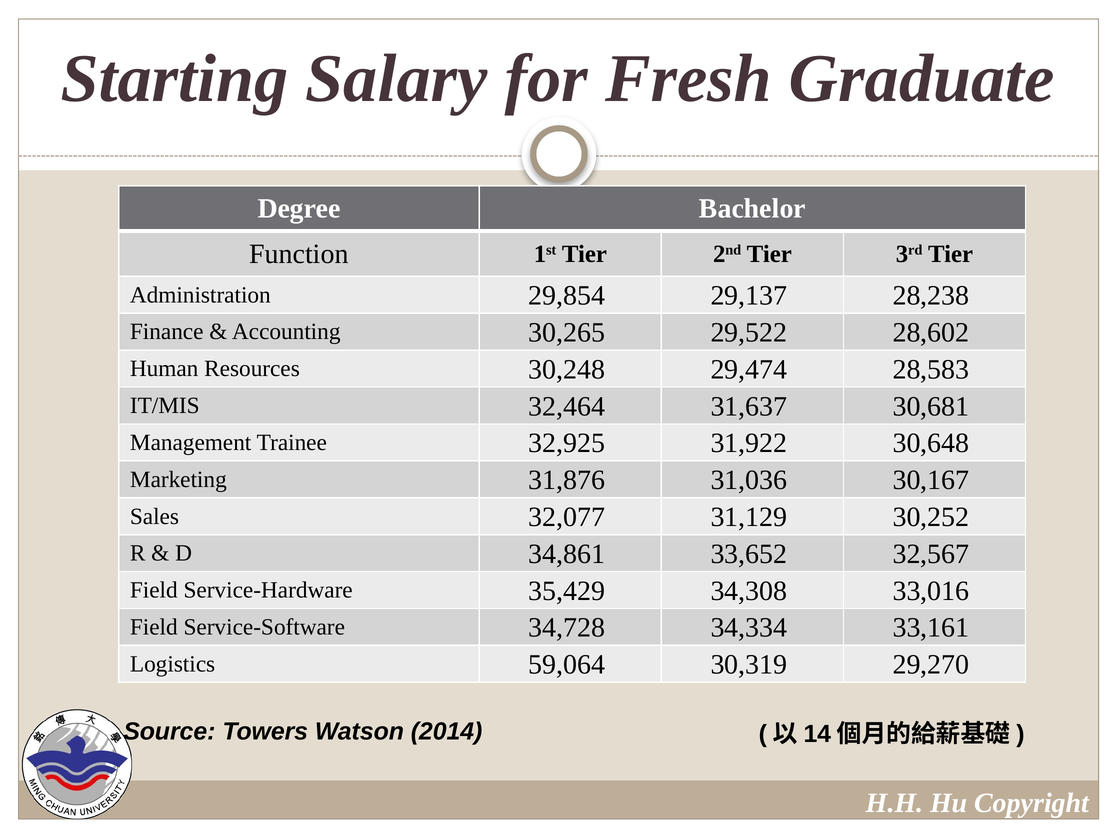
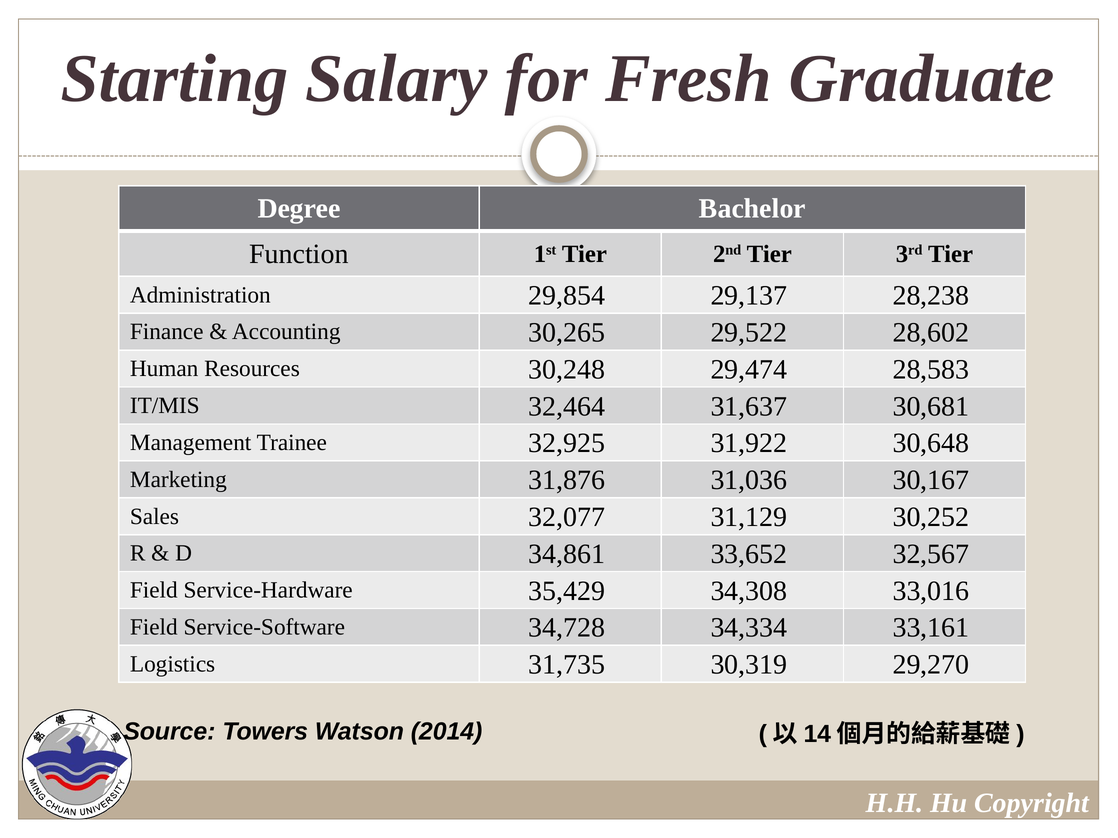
59,064: 59,064 -> 31,735
